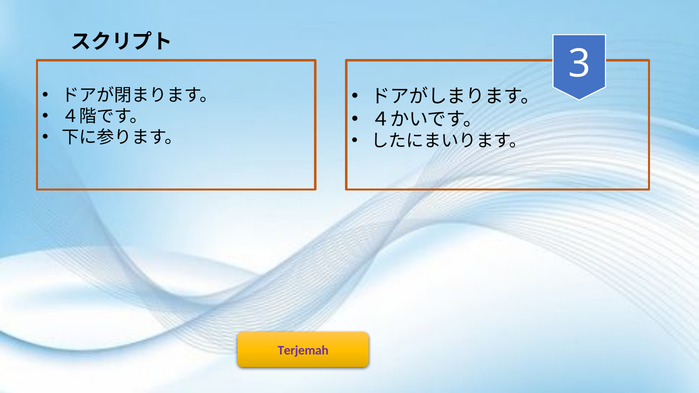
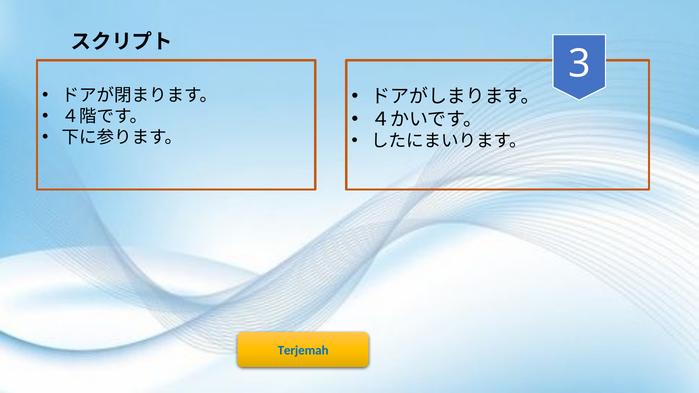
Terjemah colour: purple -> blue
